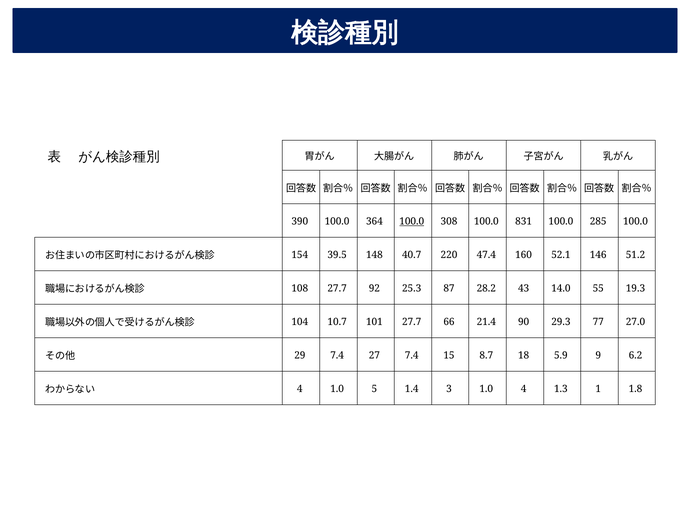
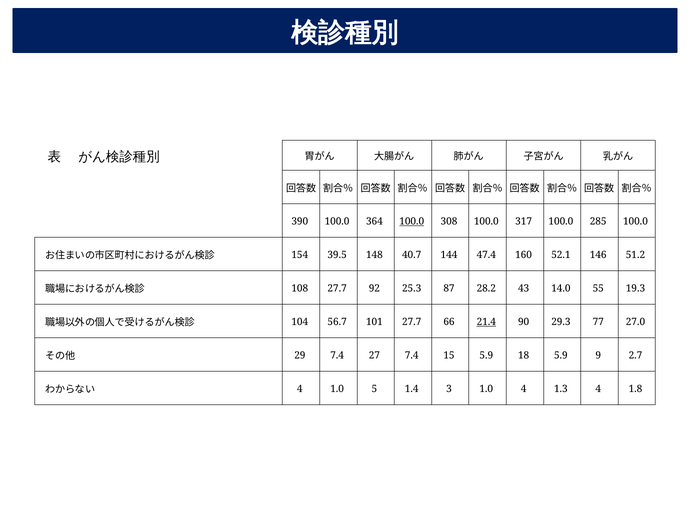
831: 831 -> 317
220: 220 -> 144
10.7: 10.7 -> 56.7
21.4 underline: none -> present
15 8.7: 8.7 -> 5.9
6.2: 6.2 -> 2.7
1.3 1: 1 -> 4
